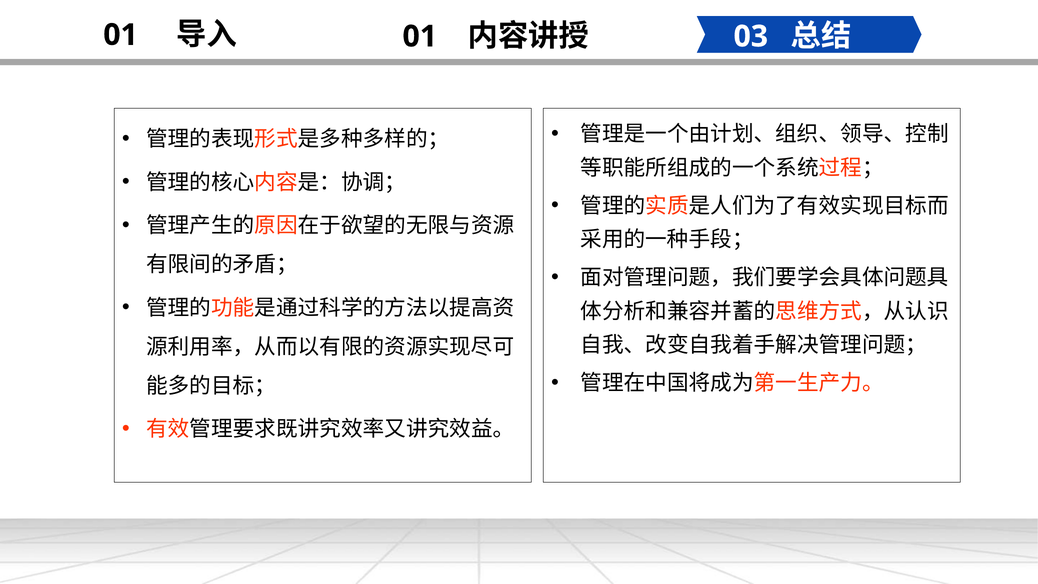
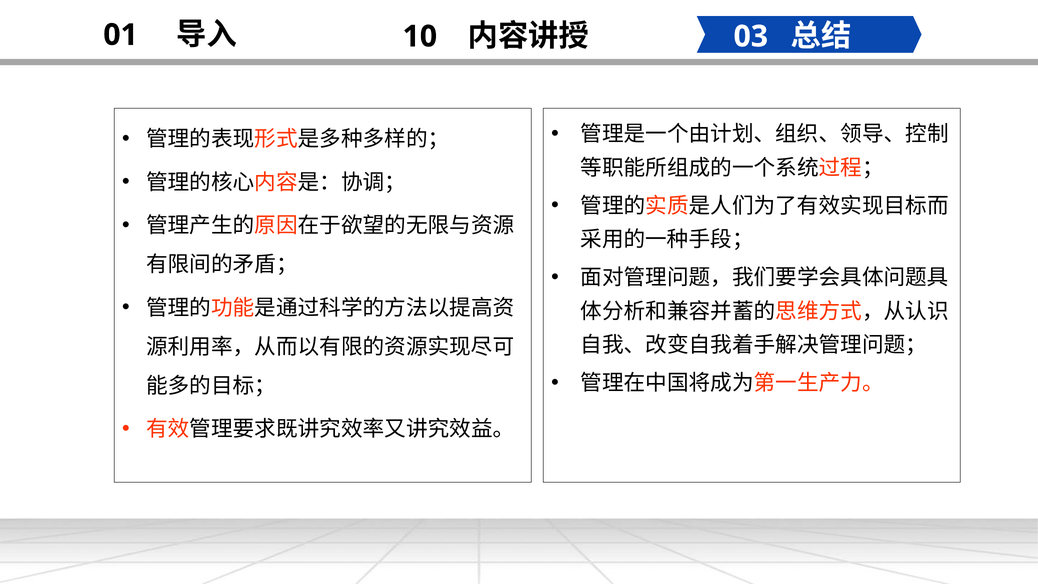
01 at (420, 36): 01 -> 10
